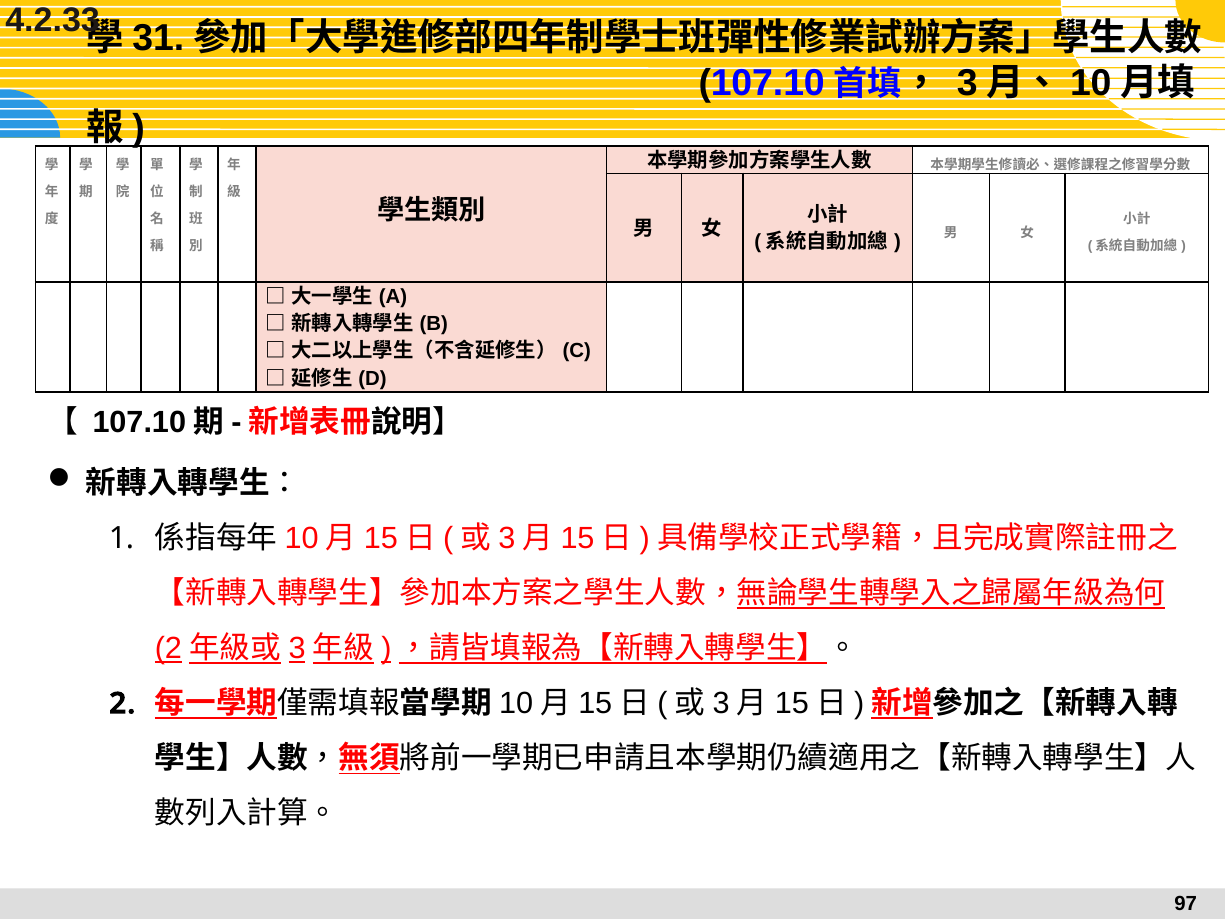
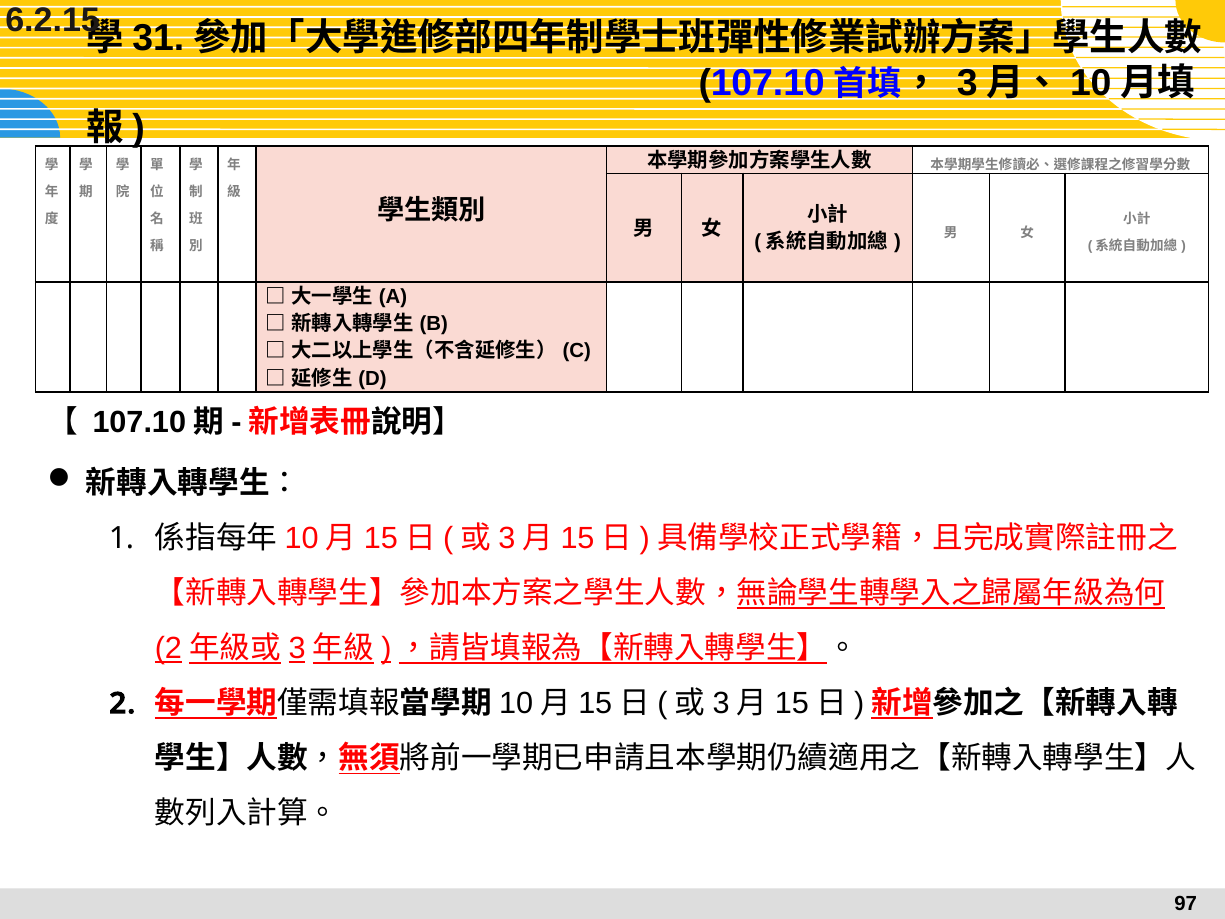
4.2.33: 4.2.33 -> 6.2.15
